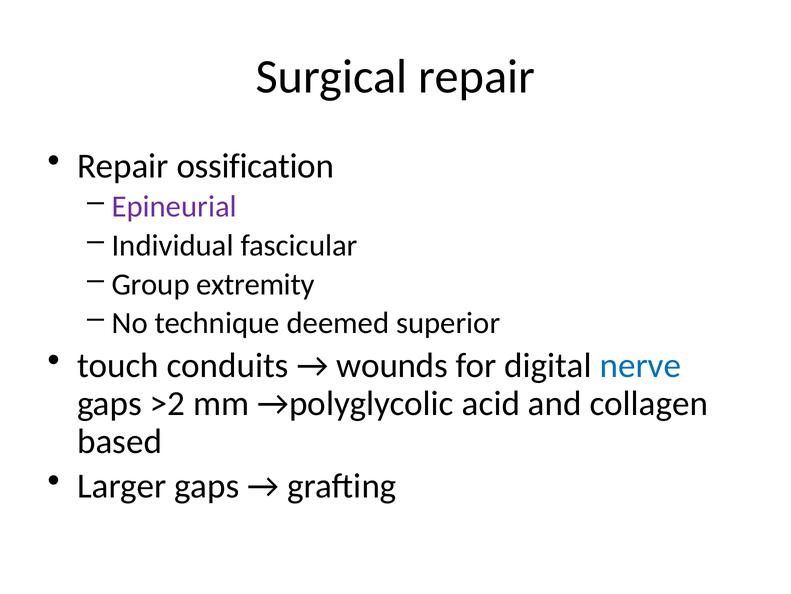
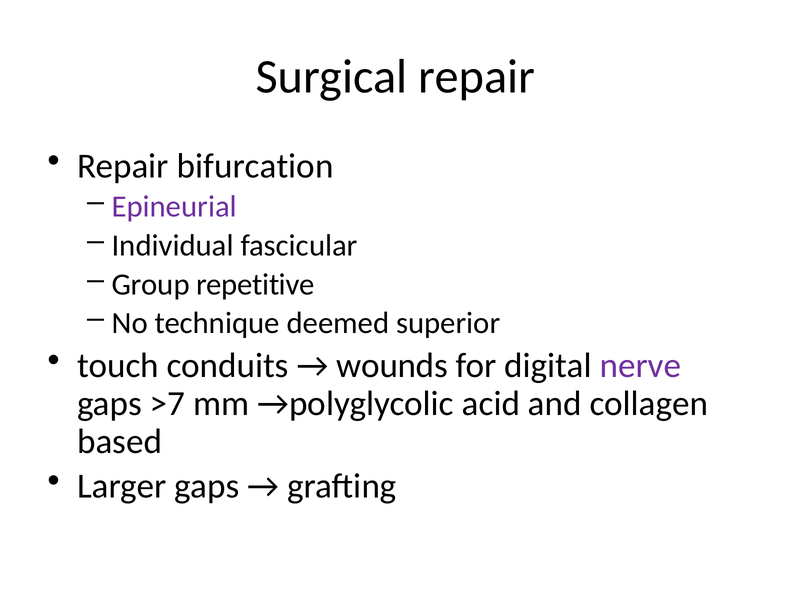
ossification: ossification -> bifurcation
extremity: extremity -> repetitive
nerve colour: blue -> purple
>2: >2 -> >7
